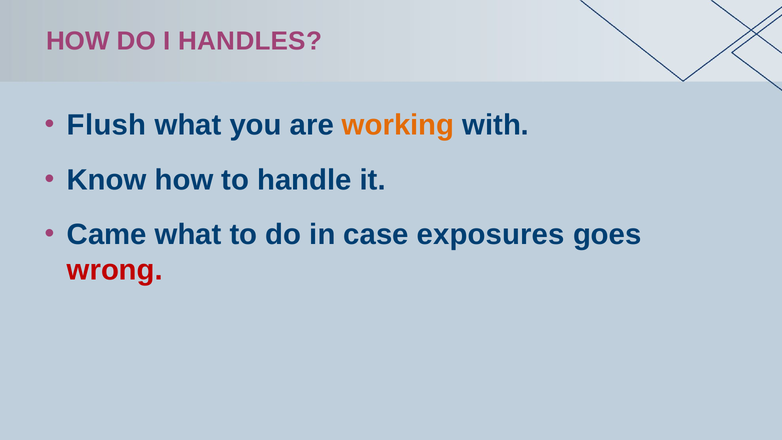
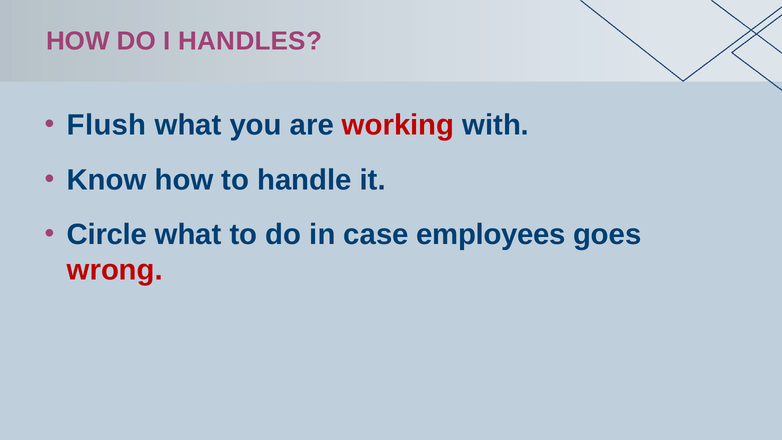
working colour: orange -> red
Came: Came -> Circle
exposures: exposures -> employees
